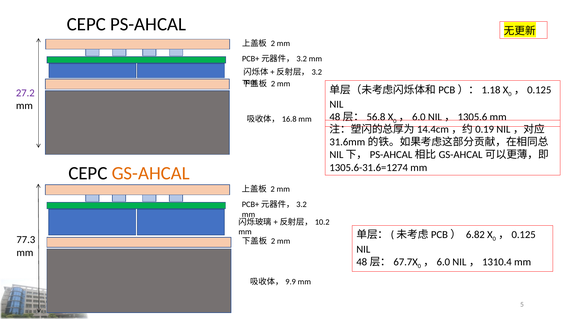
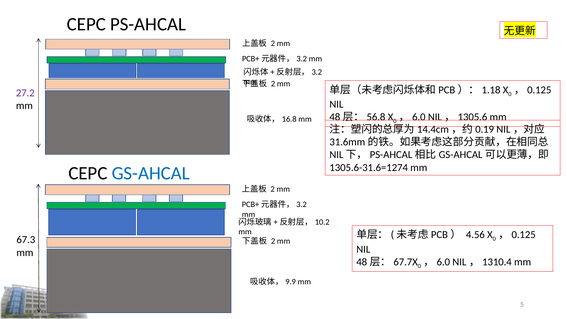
GS-AHCAL colour: orange -> blue
6.82: 6.82 -> 4.56
77.3: 77.3 -> 67.3
